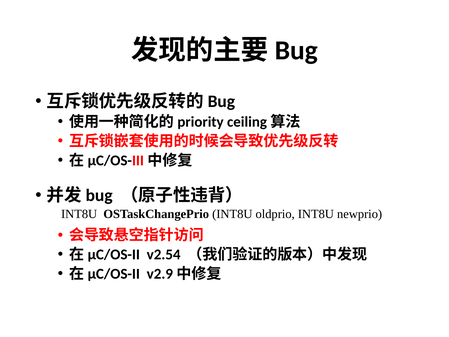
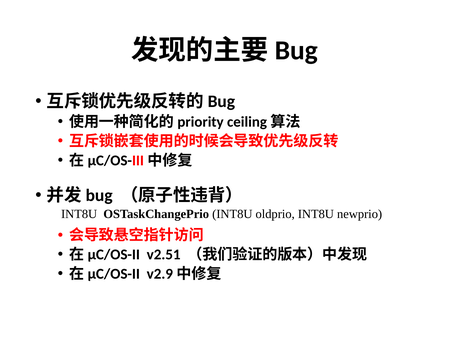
v2.54: v2.54 -> v2.51
